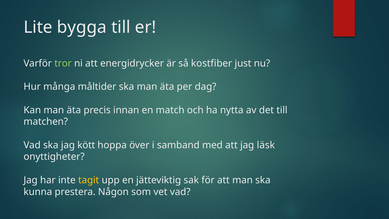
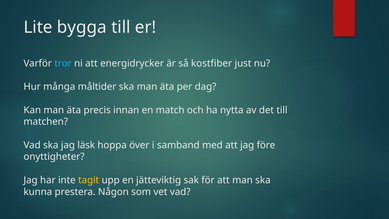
tror colour: light green -> light blue
kött: kött -> läsk
läsk: läsk -> före
